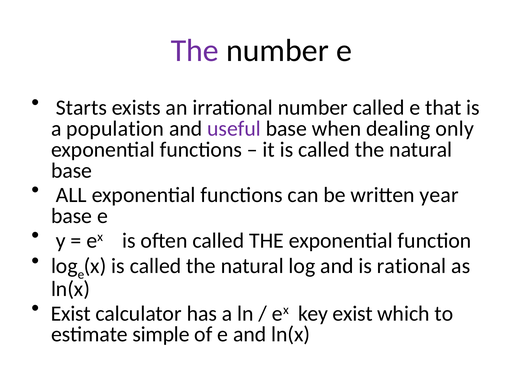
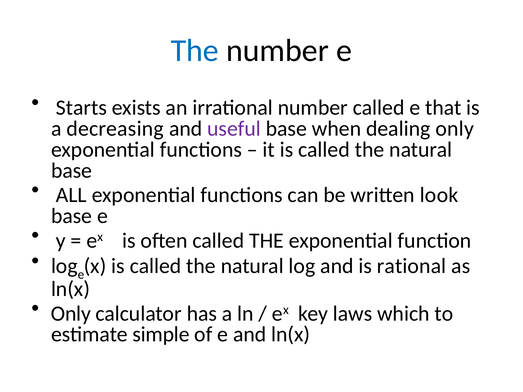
The at (195, 51) colour: purple -> blue
population: population -> decreasing
year: year -> look
Exist at (71, 314): Exist -> Only
key exist: exist -> laws
